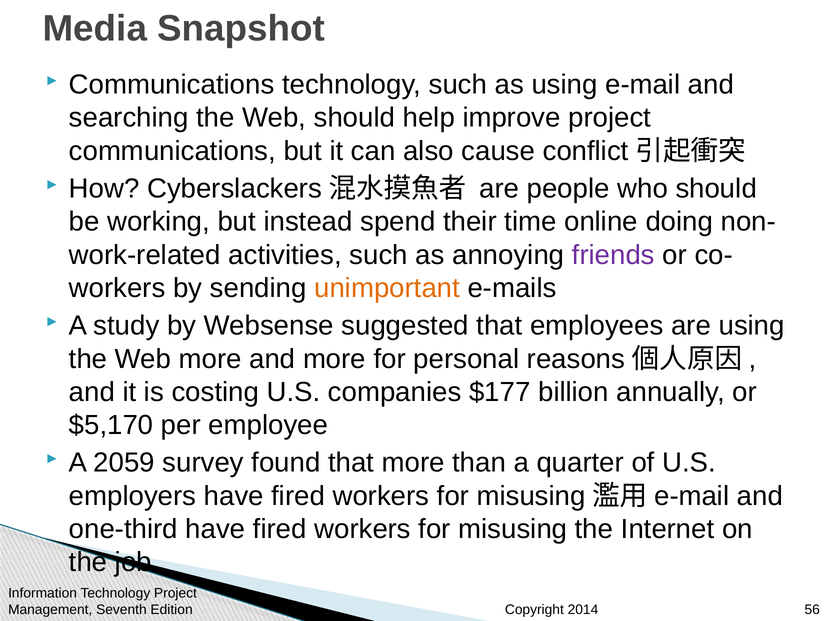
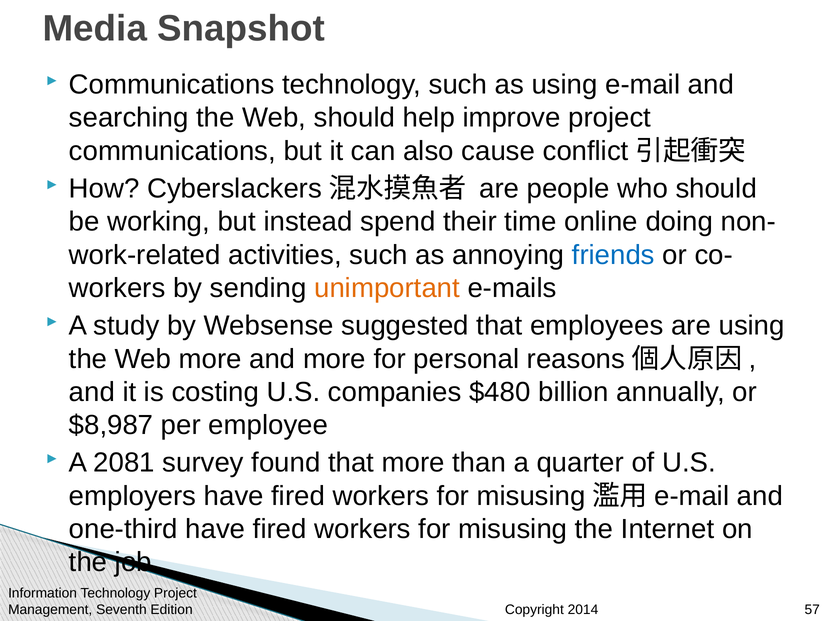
friends colour: purple -> blue
$177: $177 -> $480
$5,170: $5,170 -> $8,987
2059: 2059 -> 2081
56: 56 -> 57
